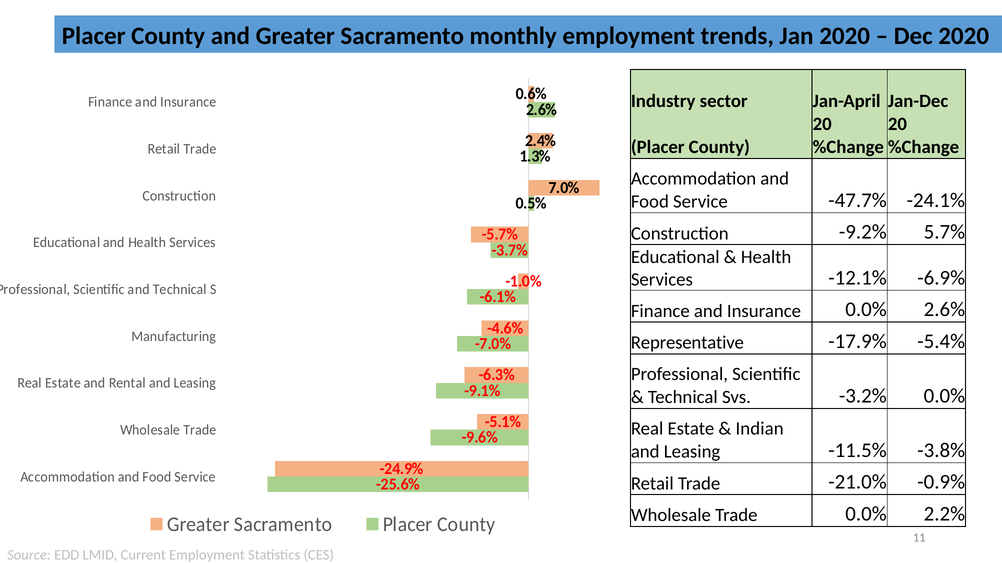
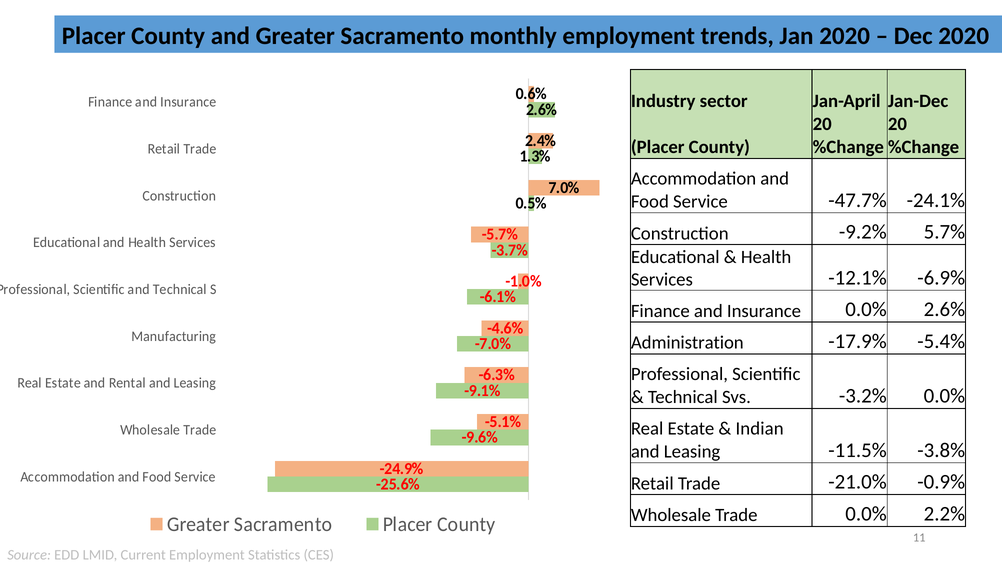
Representative: Representative -> Administration
